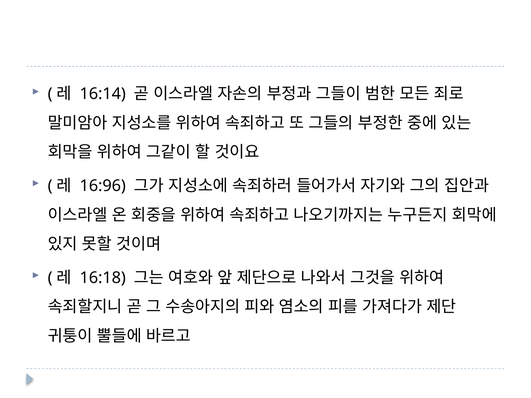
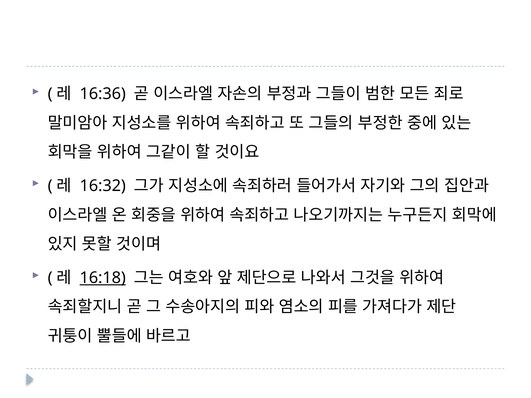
16:14: 16:14 -> 16:36
16:96: 16:96 -> 16:32
16:18 underline: none -> present
